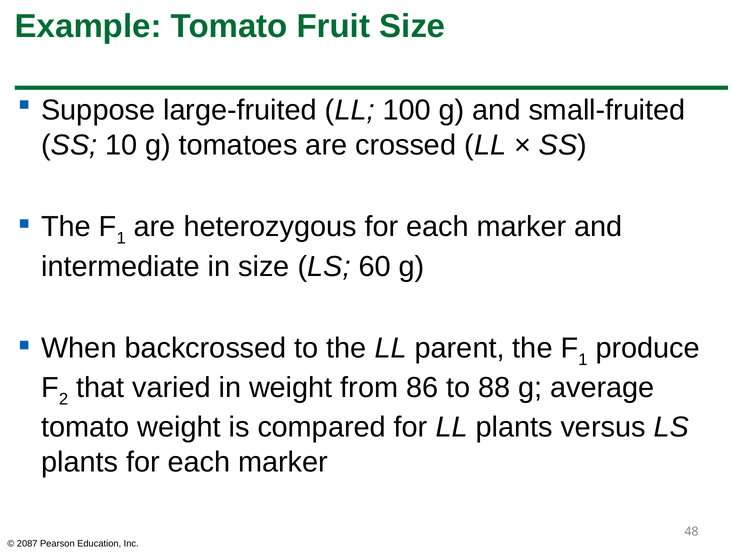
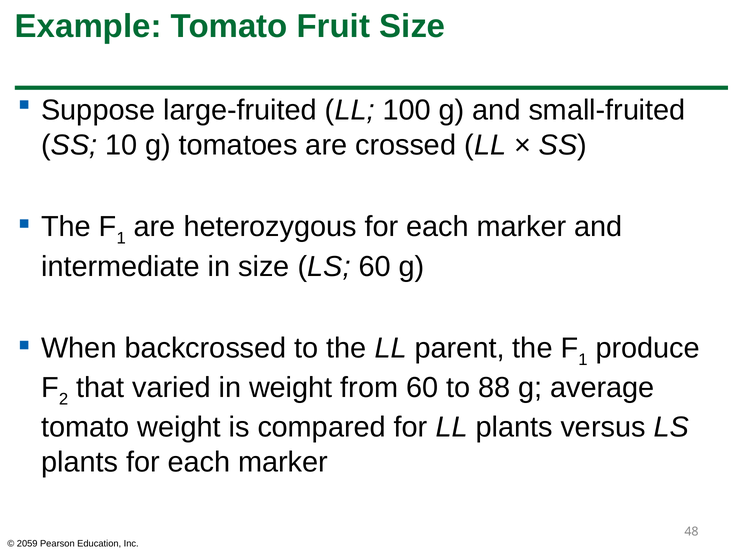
from 86: 86 -> 60
2087: 2087 -> 2059
